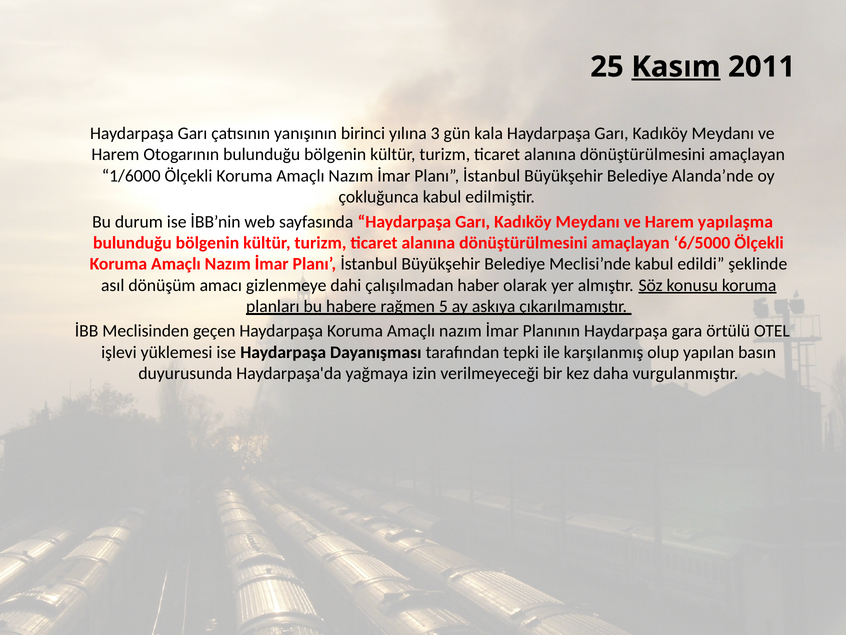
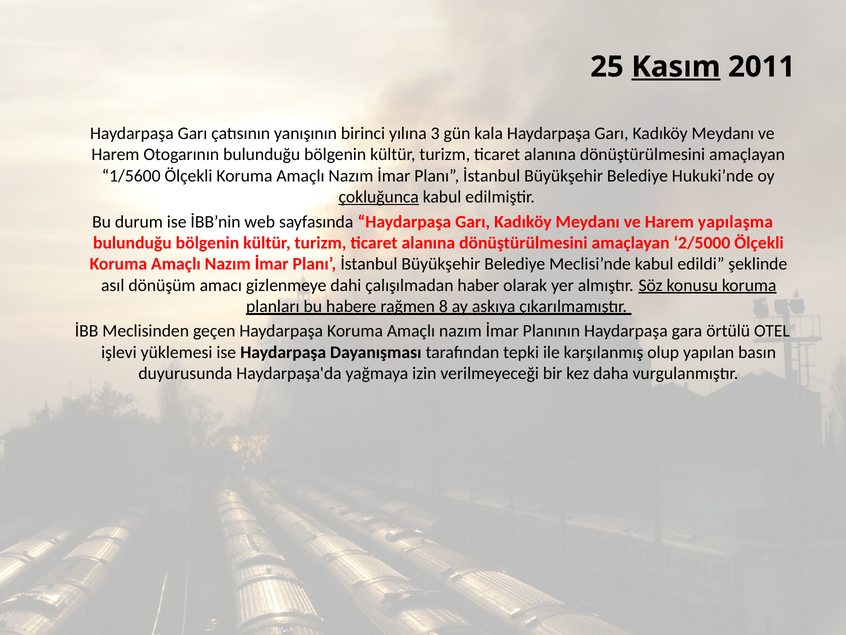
1/6000: 1/6000 -> 1/5600
Alanda’nde: Alanda’nde -> Hukuki’nde
çokluğunca underline: none -> present
6/5000: 6/5000 -> 2/5000
5: 5 -> 8
